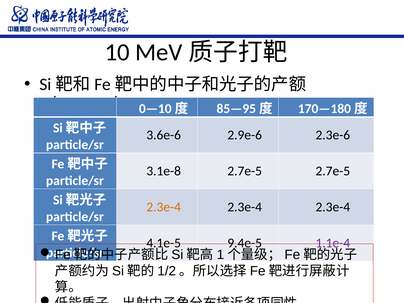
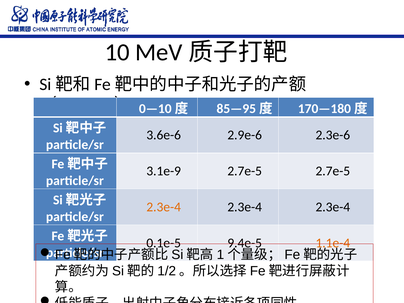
3.1e-8: 3.1e-8 -> 3.1e-9
4.1e-5: 4.1e-5 -> 0.1e-5
1.1e-4 colour: purple -> orange
